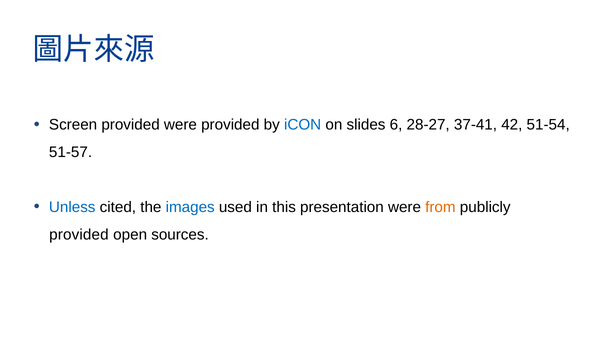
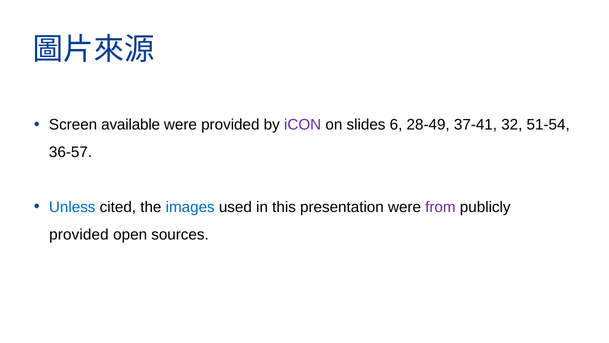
Screen provided: provided -> available
iCON colour: blue -> purple
28-27: 28-27 -> 28-49
42: 42 -> 32
51-57: 51-57 -> 36-57
from colour: orange -> purple
